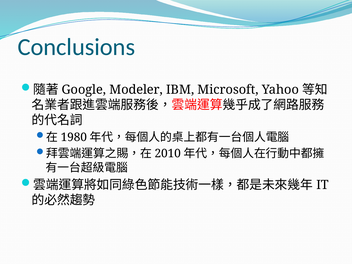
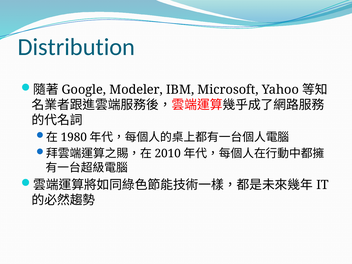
Conclusions: Conclusions -> Distribution
